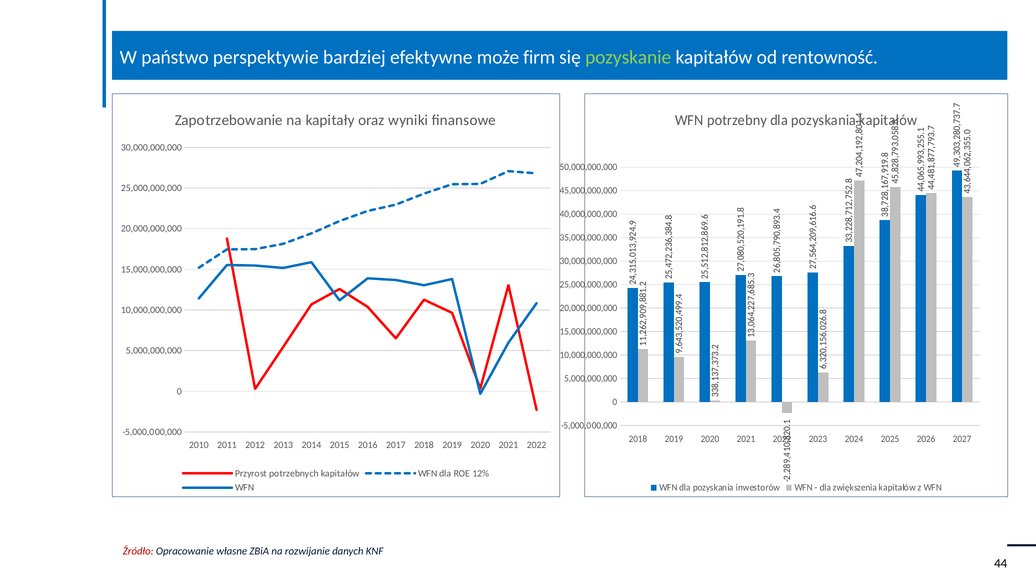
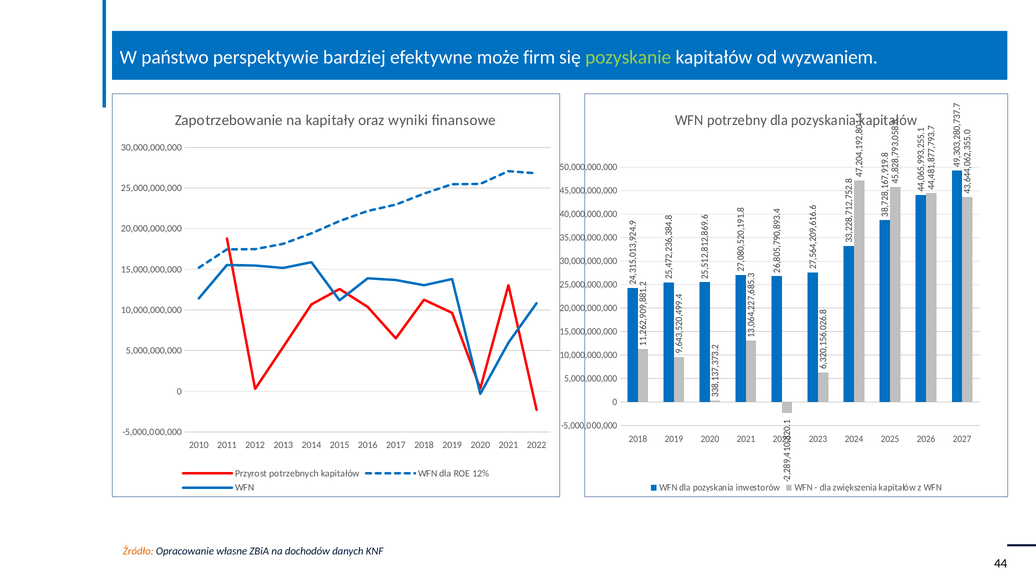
rentowność: rentowność -> wyzwaniem
Źródło colour: red -> orange
rozwijanie: rozwijanie -> dochodów
